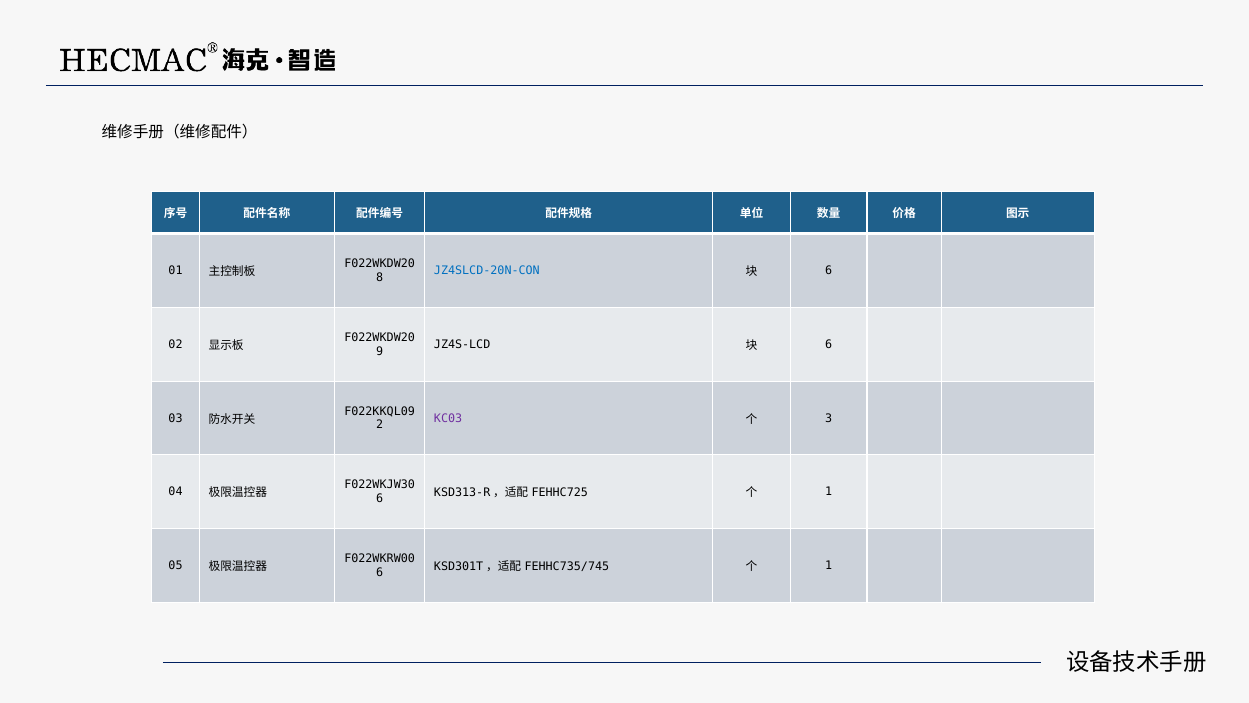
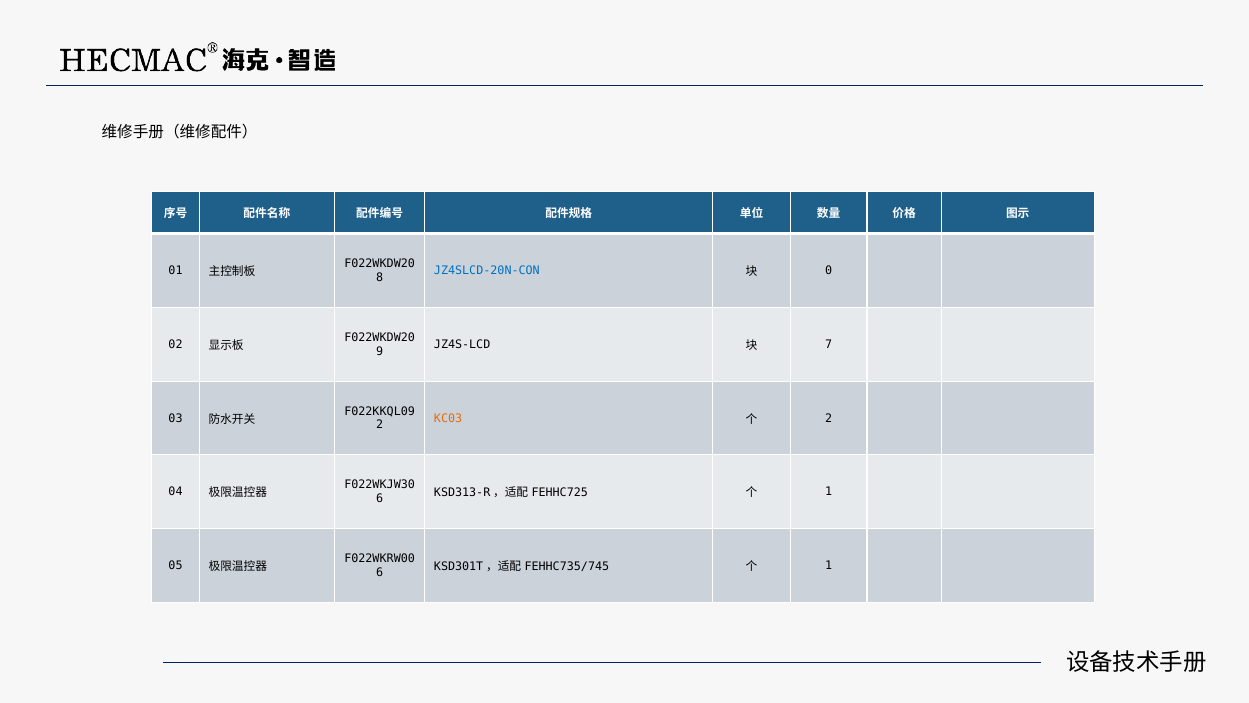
6 at (829, 271): 6 -> 0
6 at (829, 345): 6 -> 7
KC03 colour: purple -> orange
3 at (829, 418): 3 -> 2
